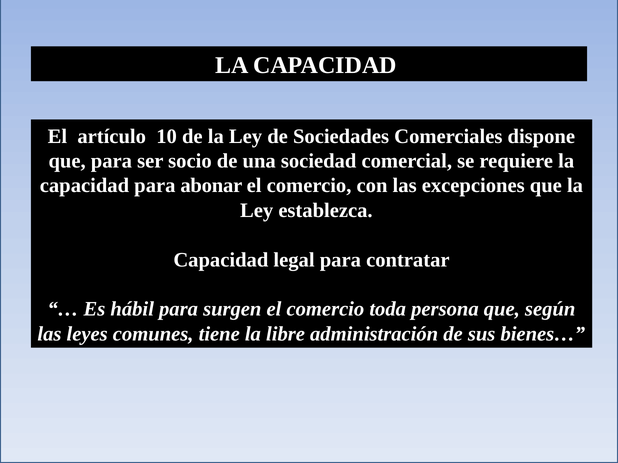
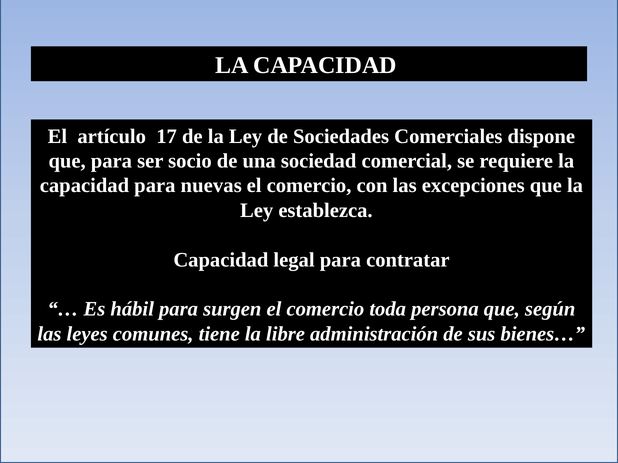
10: 10 -> 17
abonar: abonar -> nuevas
